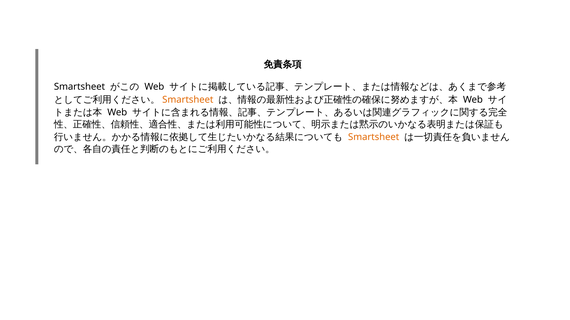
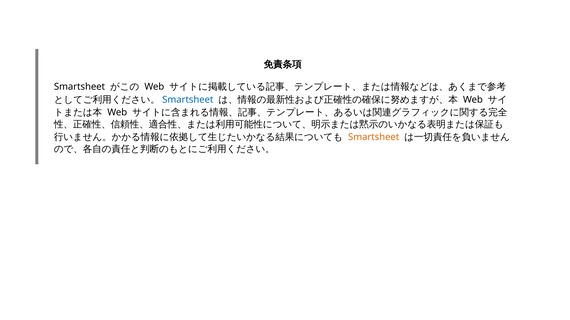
Smartsheet at (188, 100) colour: orange -> blue
